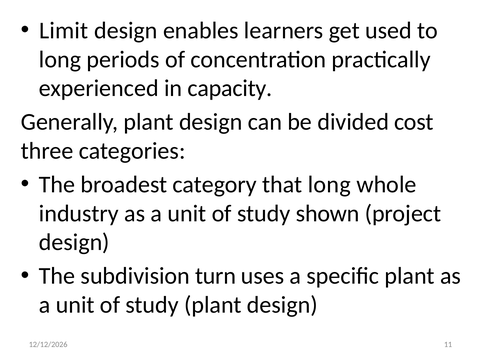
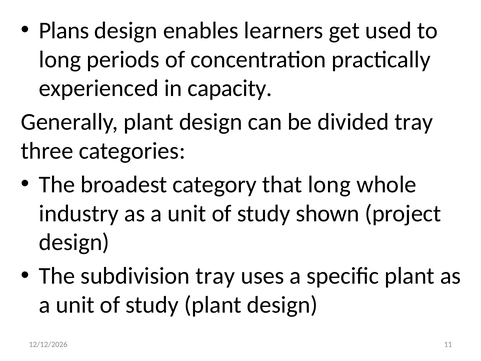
Limit: Limit -> Plans
divided cost: cost -> tray
subdivision turn: turn -> tray
